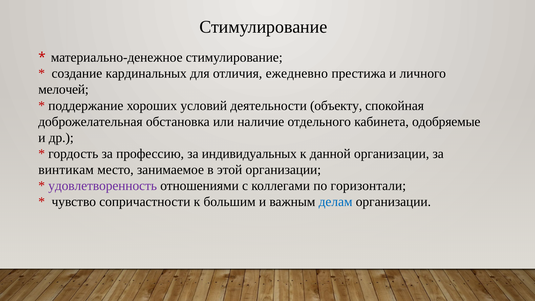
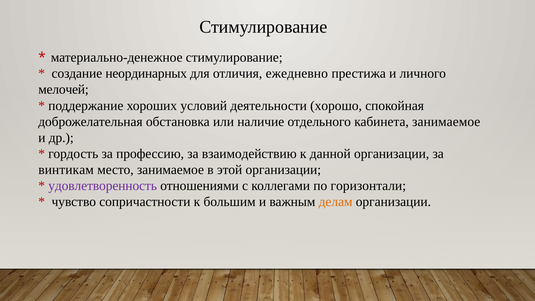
кардинальных: кардинальных -> неординарных
объекту: объекту -> хорошо
кабинета одобряемые: одобряемые -> занимаемое
индивидуальных: индивидуальных -> взаимодействию
делам colour: blue -> orange
